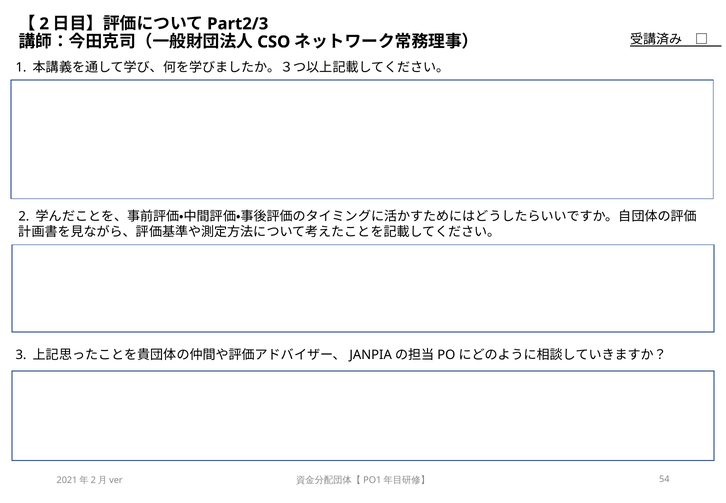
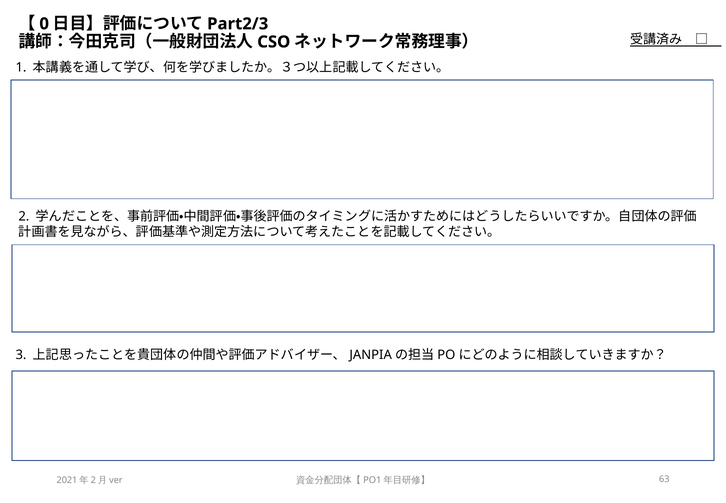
2 at (44, 24): 2 -> 0
54: 54 -> 63
